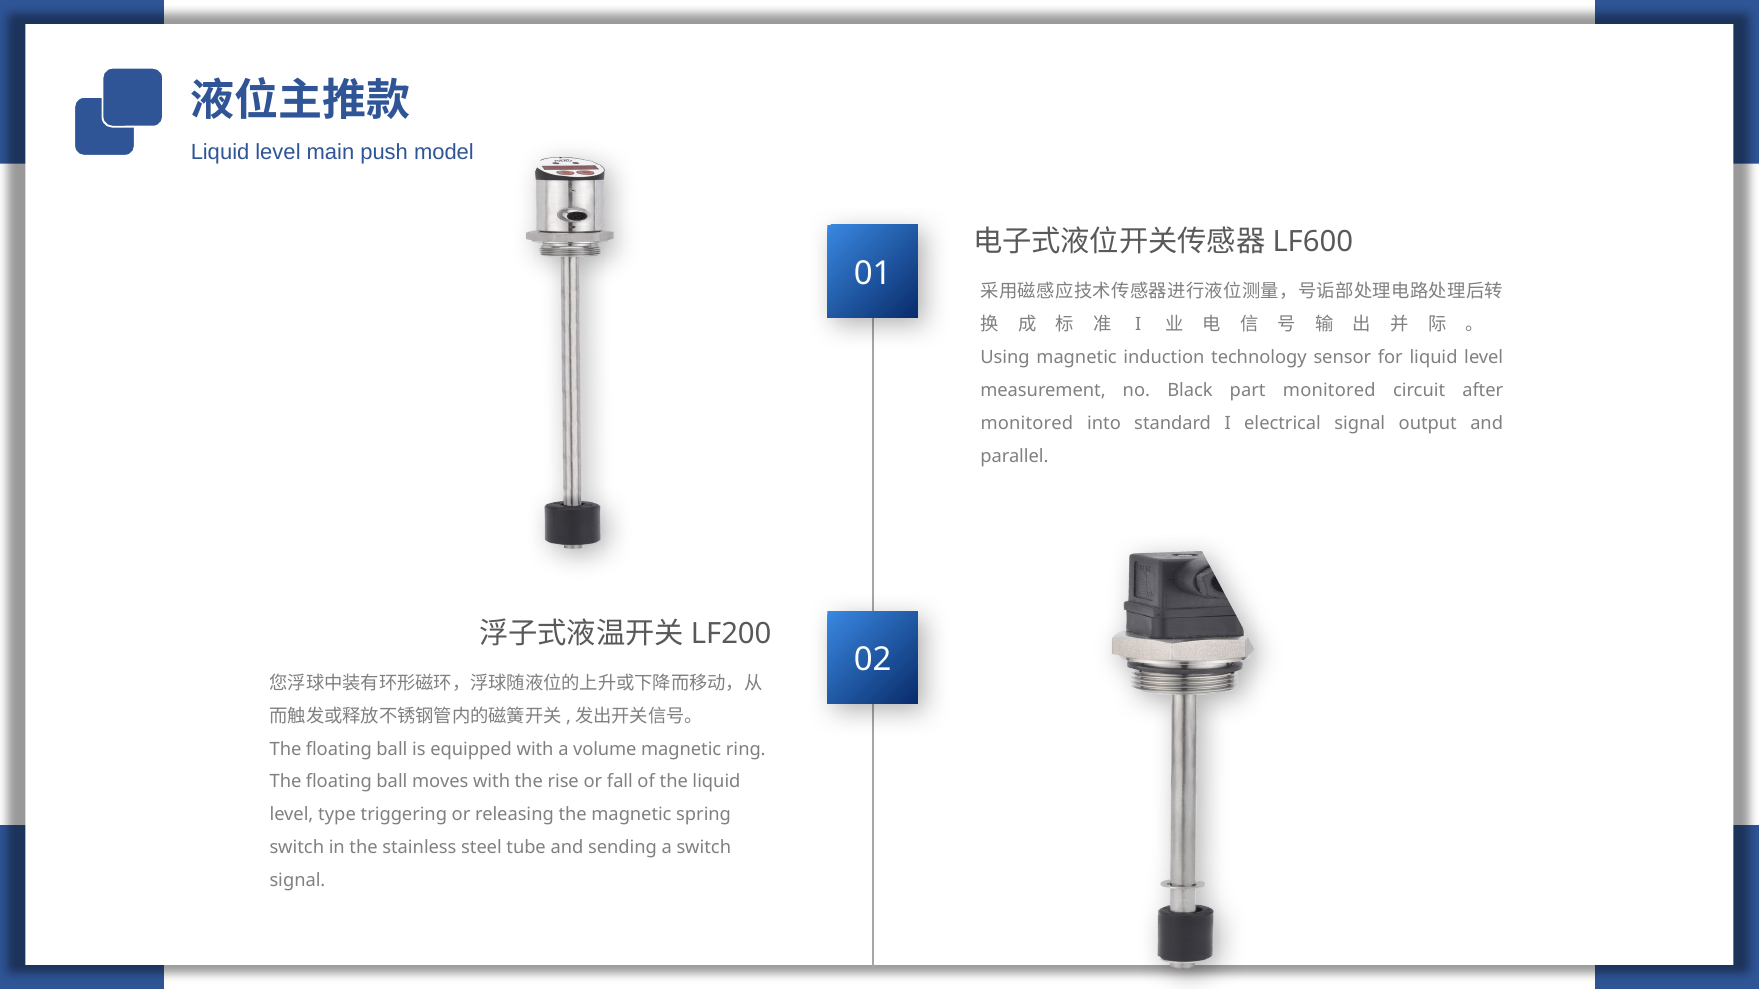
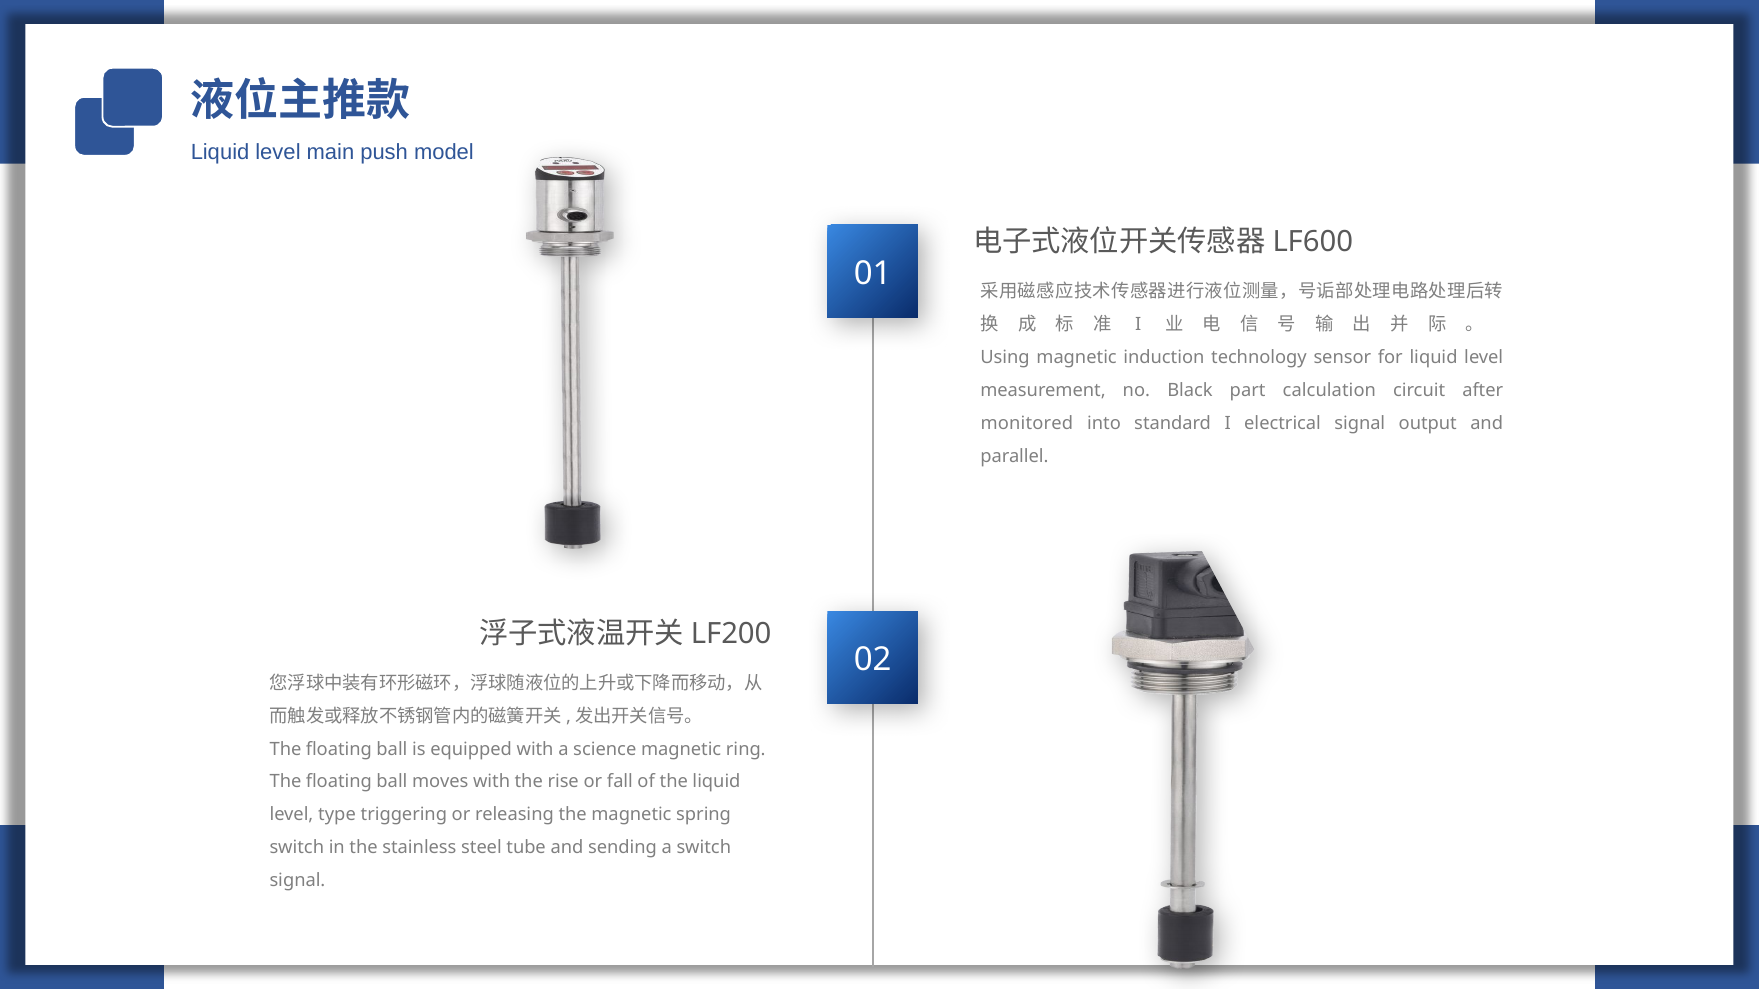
part monitored: monitored -> calculation
volume: volume -> science
